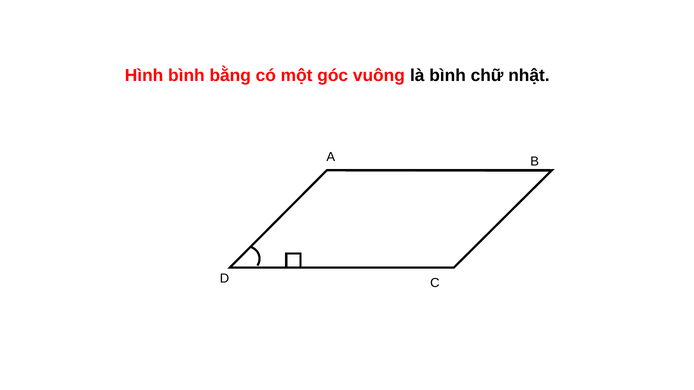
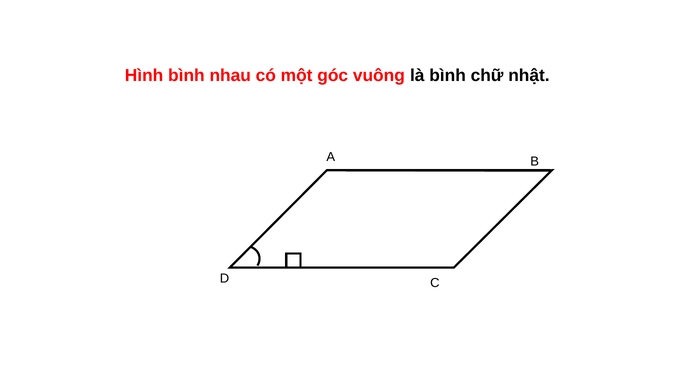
bằng: bằng -> nhau
